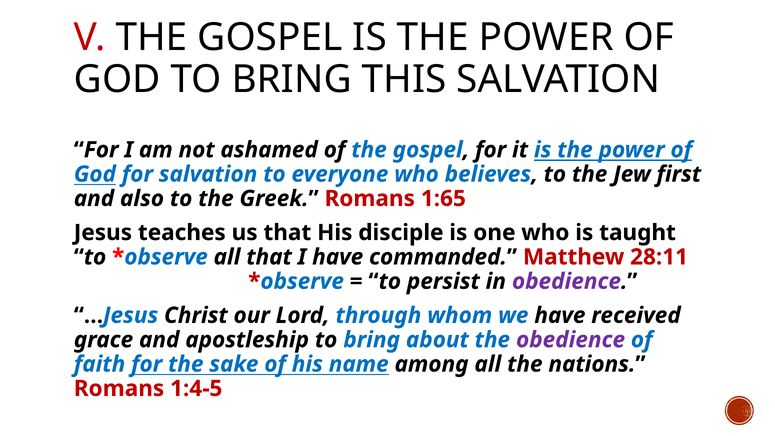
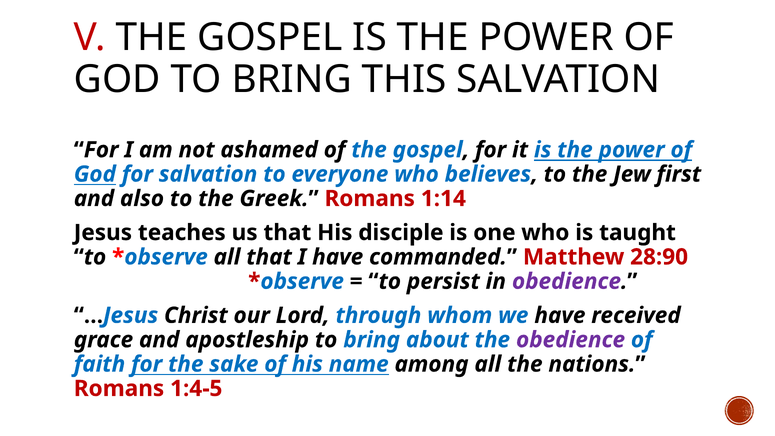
1:65: 1:65 -> 1:14
28:11: 28:11 -> 28:90
